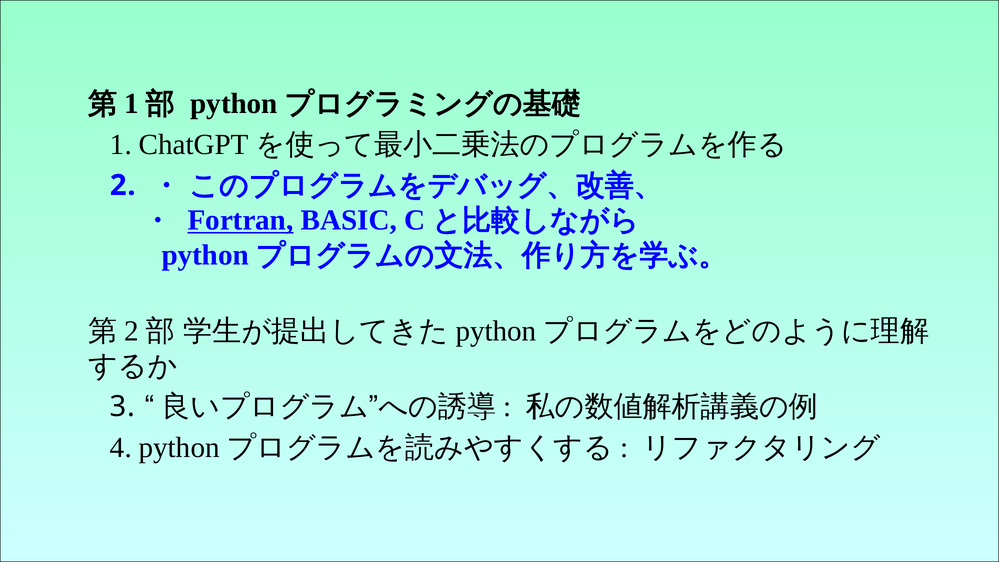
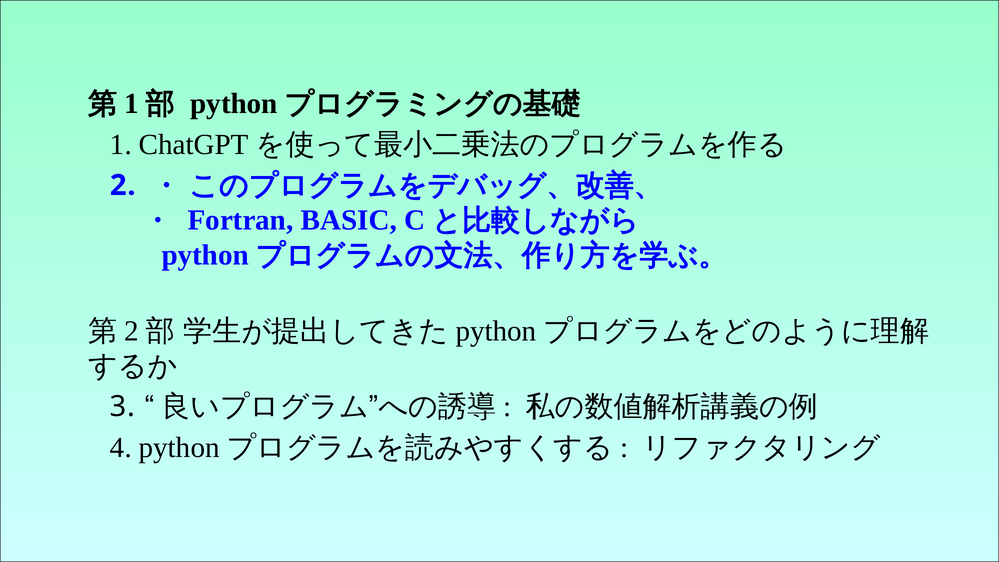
Fortran underline: present -> none
